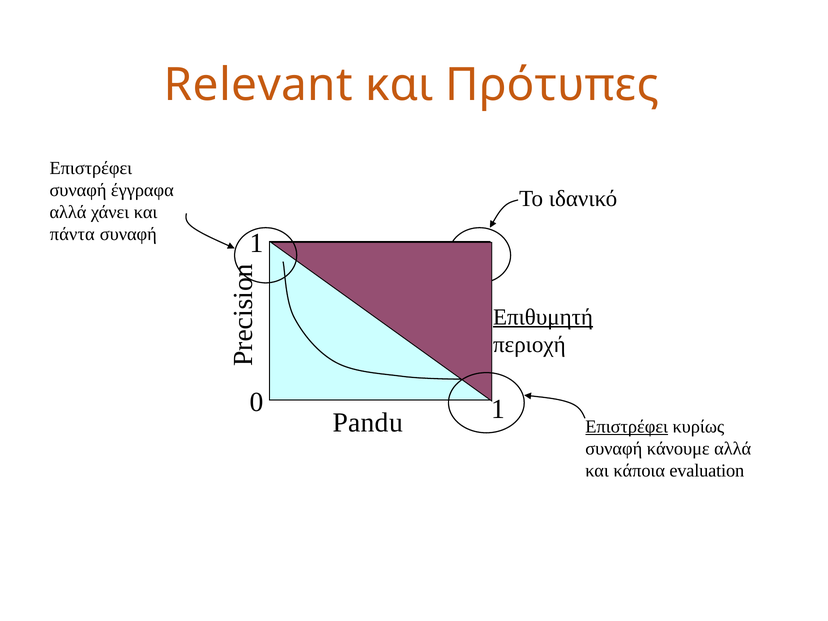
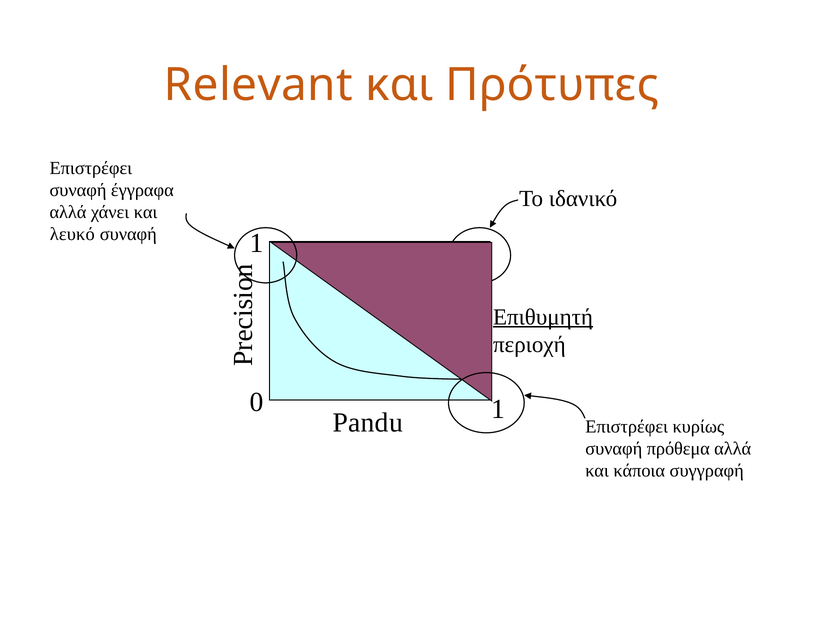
πάντα: πάντα -> λευκό
Επιστρέφει at (627, 427) underline: present -> none
κάνουμε: κάνουμε -> πρόθεμα
evaluation: evaluation -> συγγραφή
